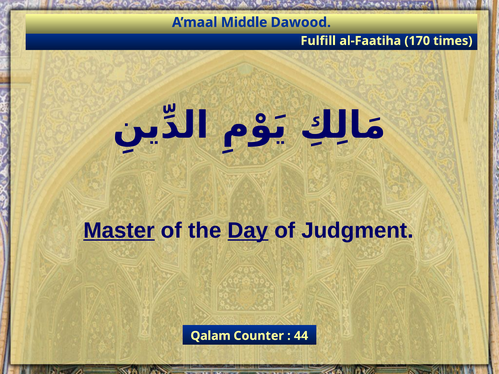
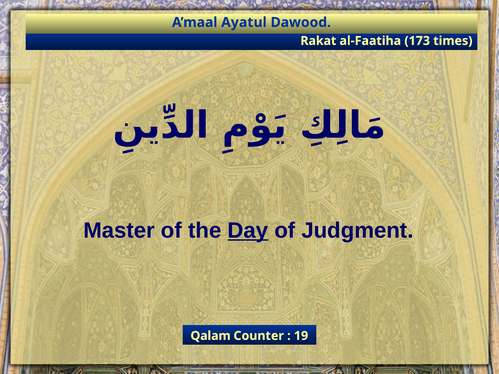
Middle: Middle -> Ayatul
Fulfill: Fulfill -> Rakat
170: 170 -> 173
Master underline: present -> none
44: 44 -> 19
